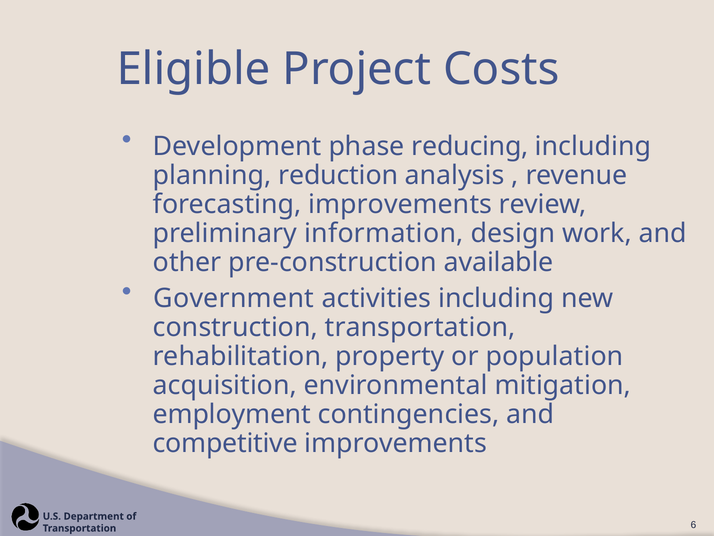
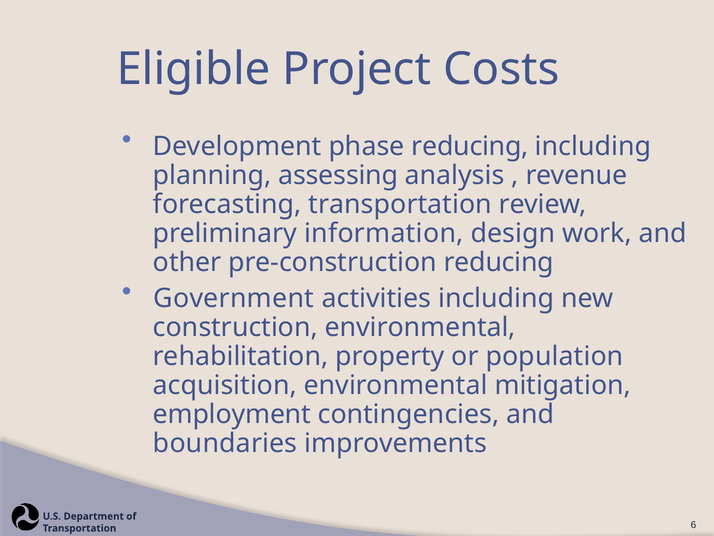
reduction: reduction -> assessing
forecasting improvements: improvements -> transportation
pre-construction available: available -> reducing
construction transportation: transportation -> environmental
competitive: competitive -> boundaries
